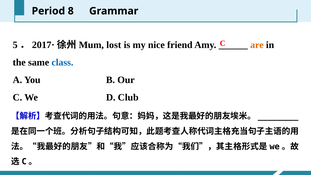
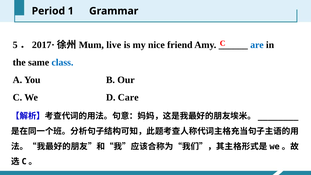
8: 8 -> 1
lost: lost -> live
are colour: orange -> blue
Club: Club -> Care
